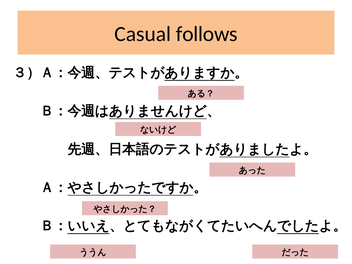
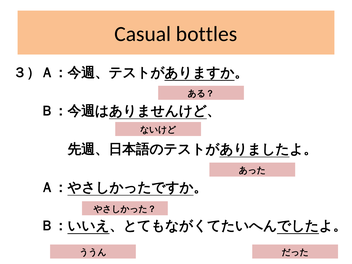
follows: follows -> bottles
